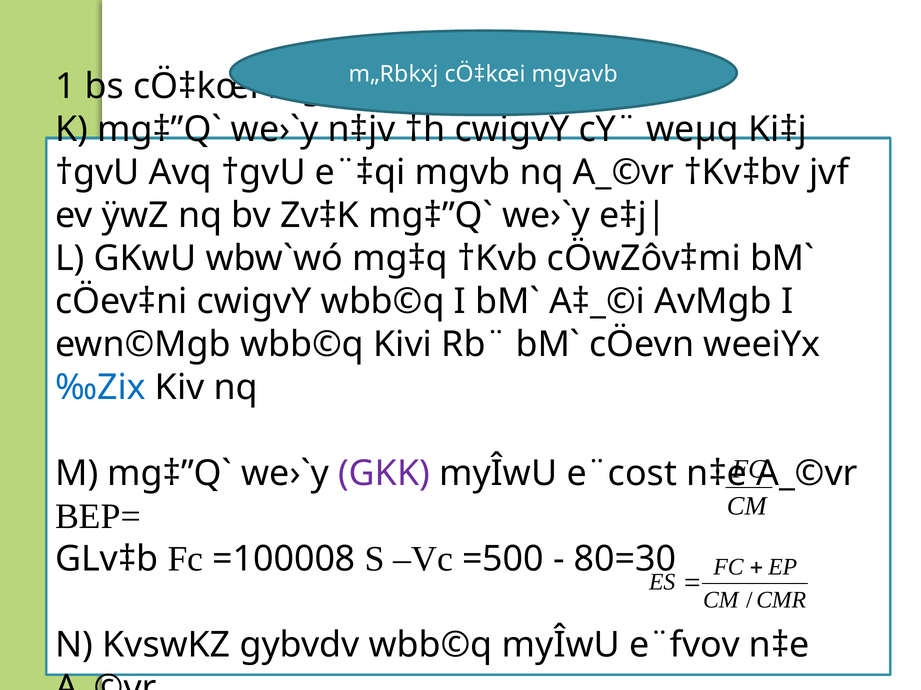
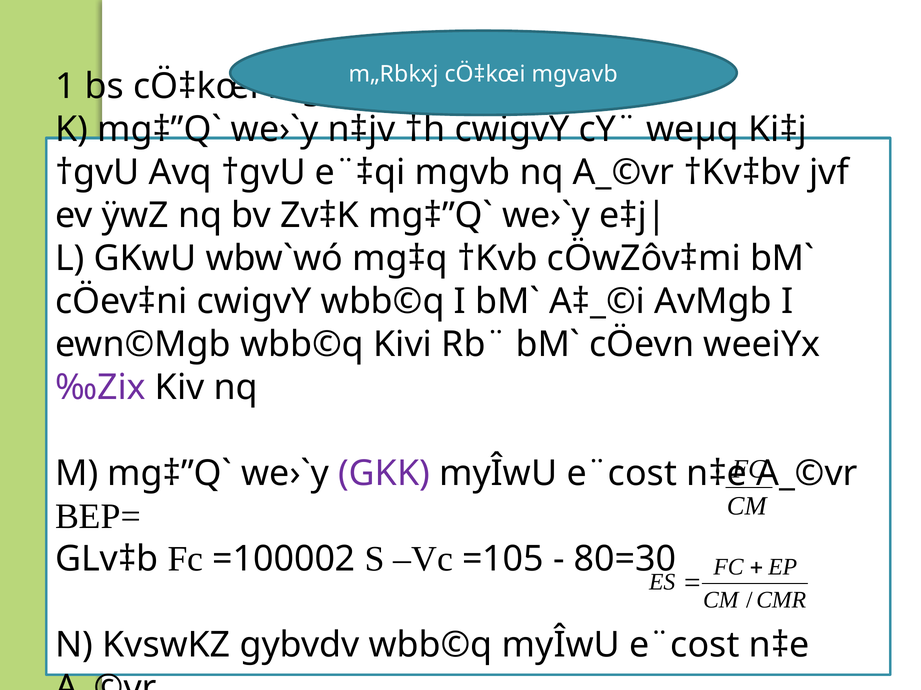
‰Zix colour: blue -> purple
=100008: =100008 -> =100002
=500: =500 -> =105
wbb©q myÎwU e¨fvov: e¨fvov -> e¨cost
